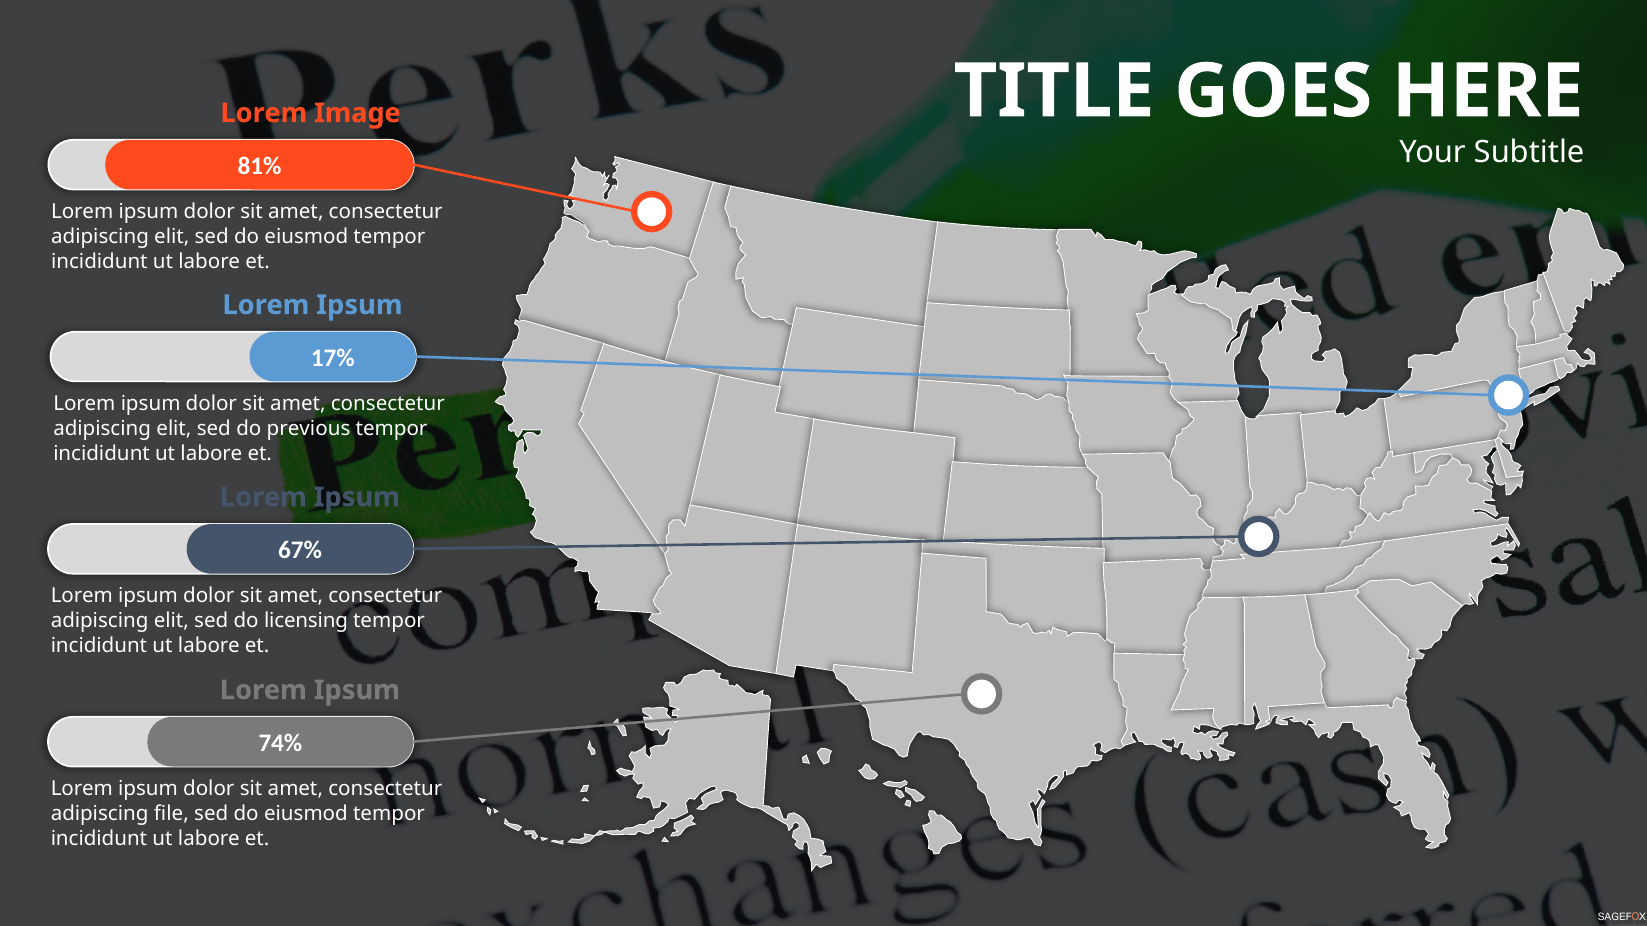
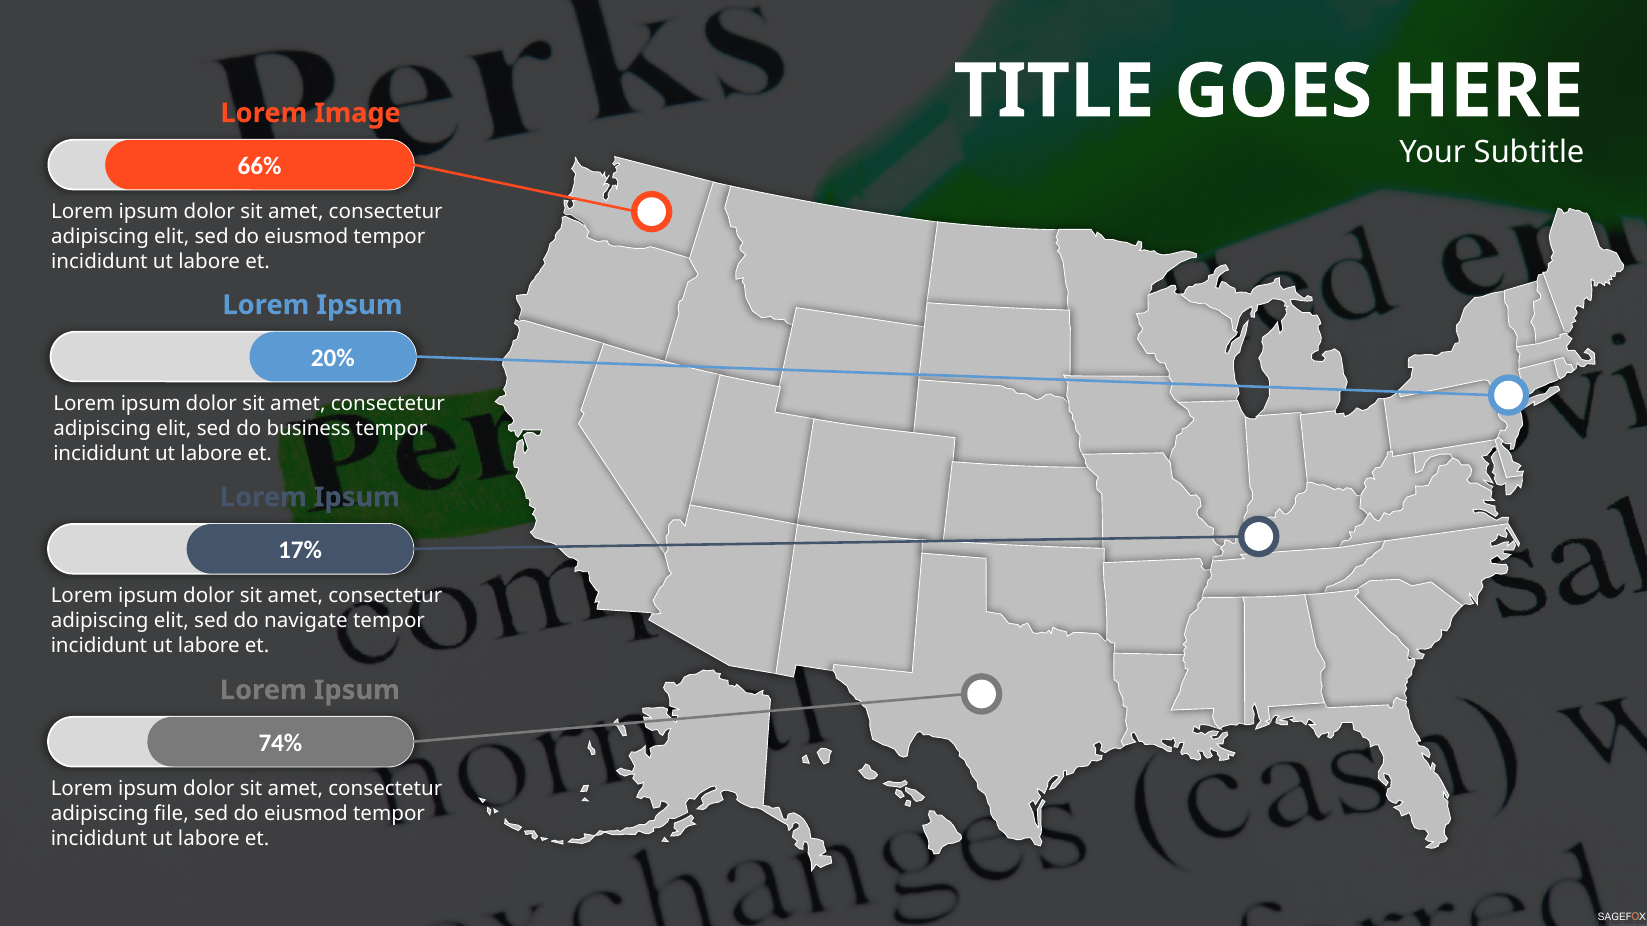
81%: 81% -> 66%
17%: 17% -> 20%
previous: previous -> business
67%: 67% -> 17%
licensing: licensing -> navigate
